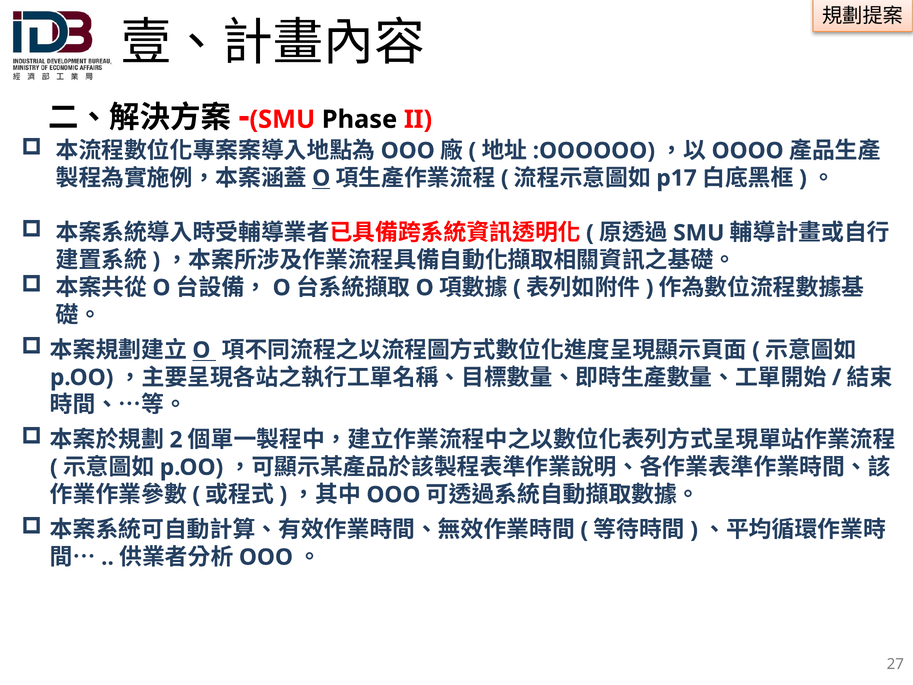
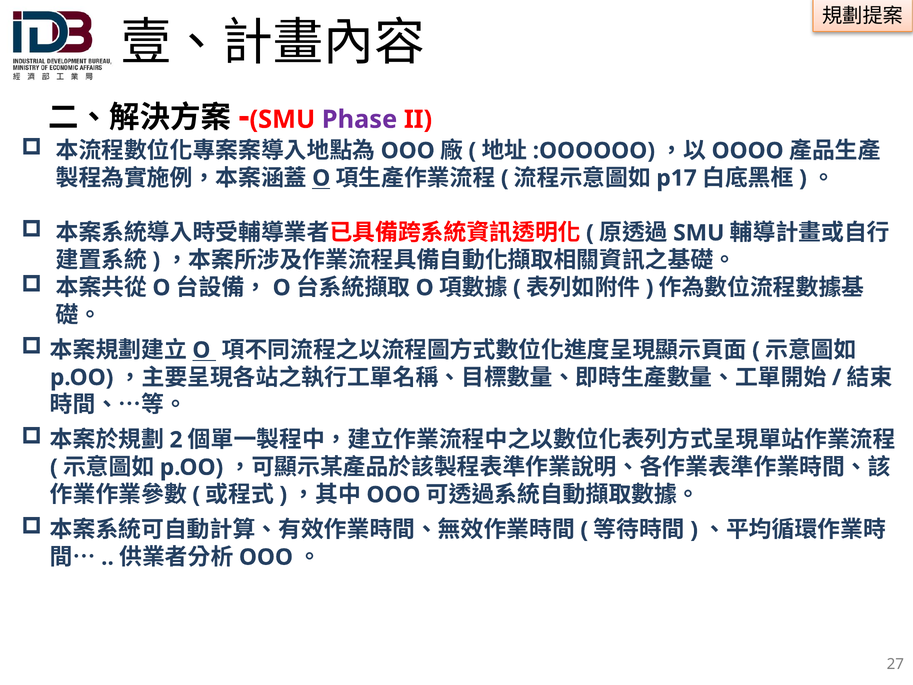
Phase colour: black -> purple
